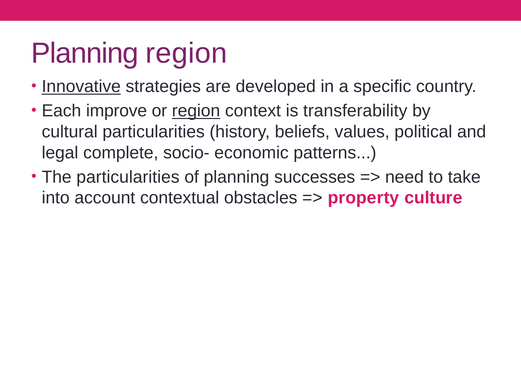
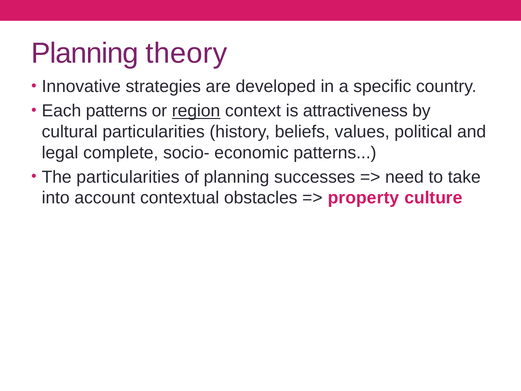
Planning region: region -> theory
Innovative underline: present -> none
Each improve: improve -> patterns
transferability: transferability -> attractiveness
